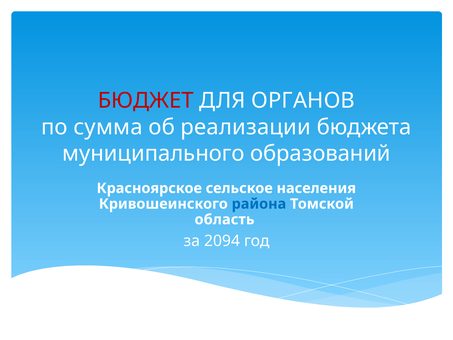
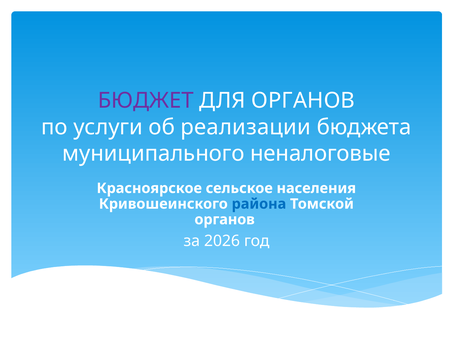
БЮДЖЕТ colour: red -> purple
сумма: сумма -> услуги
образований: образований -> неналоговые
область at (225, 219): область -> органов
2094: 2094 -> 2026
